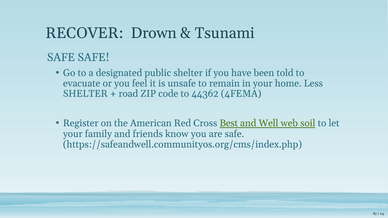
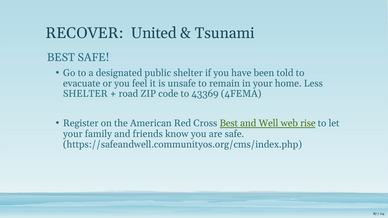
Drown: Drown -> United
SAFE at (61, 58): SAFE -> BEST
44362: 44362 -> 43369
soil: soil -> rise
